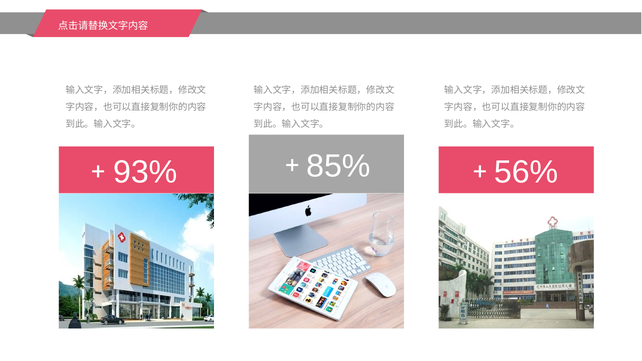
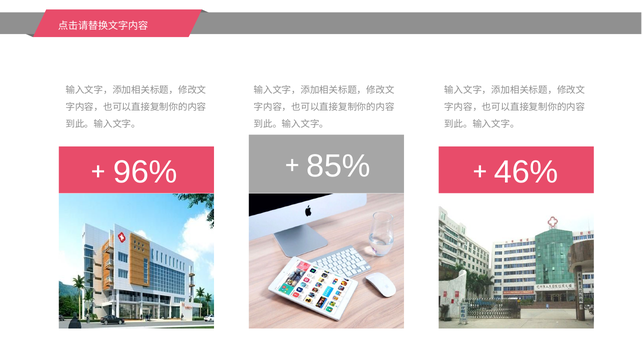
93%: 93% -> 96%
56%: 56% -> 46%
